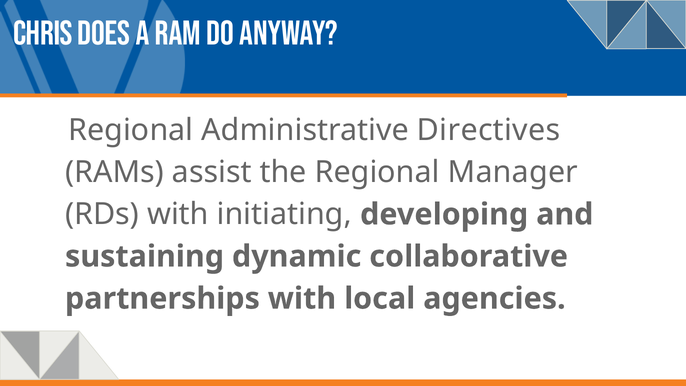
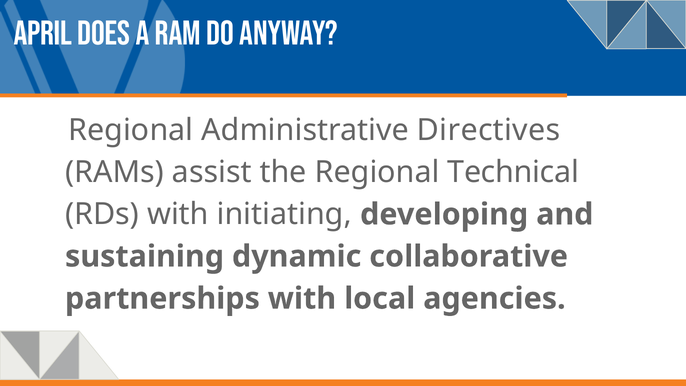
Chris: Chris -> April
Manager: Manager -> Technical
